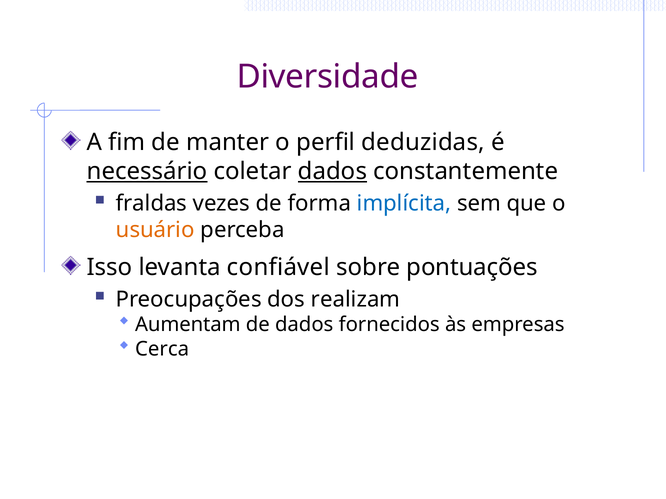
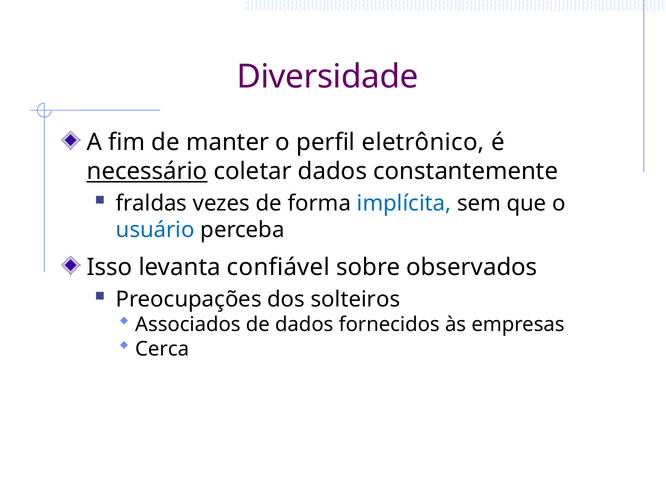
deduzidas: deduzidas -> eletrônico
dados at (332, 171) underline: present -> none
usuário colour: orange -> blue
pontuações: pontuações -> observados
realizam: realizam -> solteiros
Aumentam: Aumentam -> Associados
